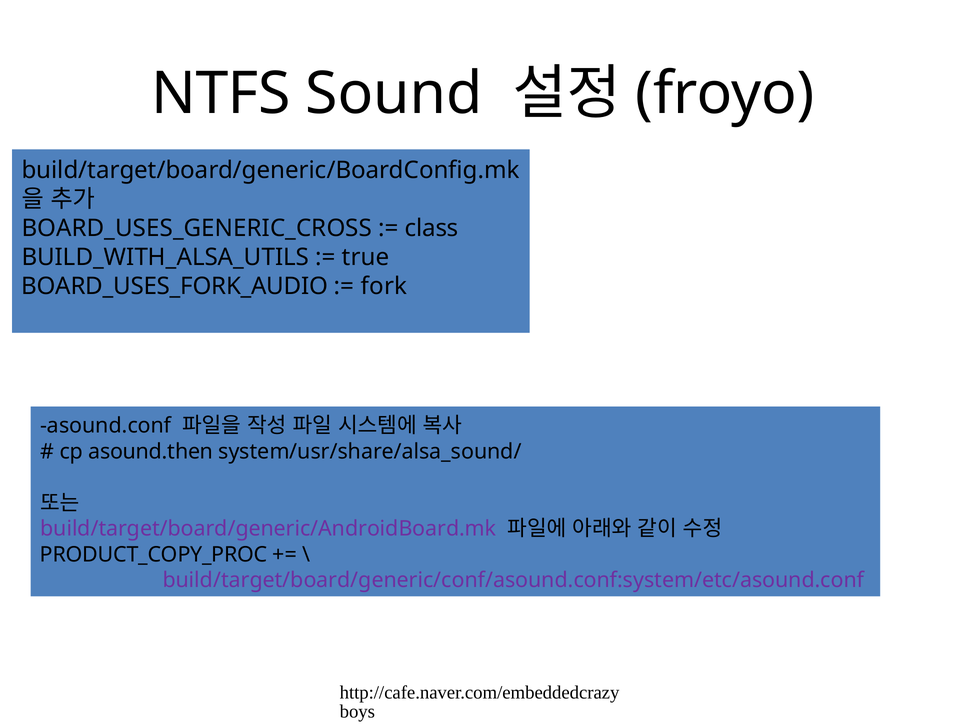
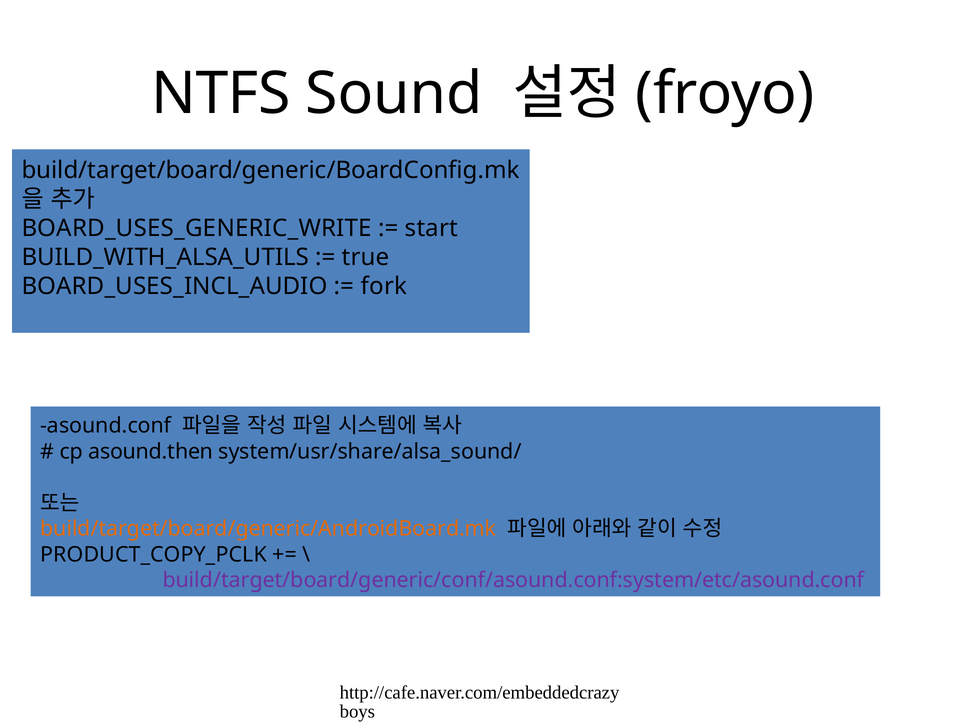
BOARD_USES_GENERIC_CROSS: BOARD_USES_GENERIC_CROSS -> BOARD_USES_GENERIC_WRITE
class: class -> start
BOARD_USES_FORK_AUDIO: BOARD_USES_FORK_AUDIO -> BOARD_USES_INCL_AUDIO
build/target/board/generic/AndroidBoard.mk colour: purple -> orange
PRODUCT_COPY_PROC: PRODUCT_COPY_PROC -> PRODUCT_COPY_PCLK
